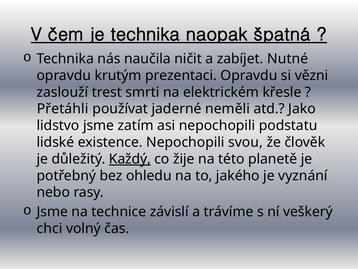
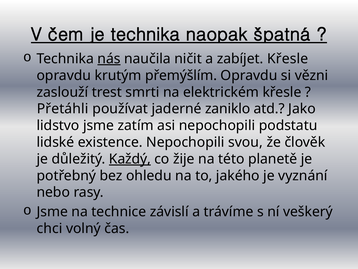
nás underline: none -> present
zabíjet Nutné: Nutné -> Křesle
prezentaci: prezentaci -> přemýšlím
neměli: neměli -> zaniklo
